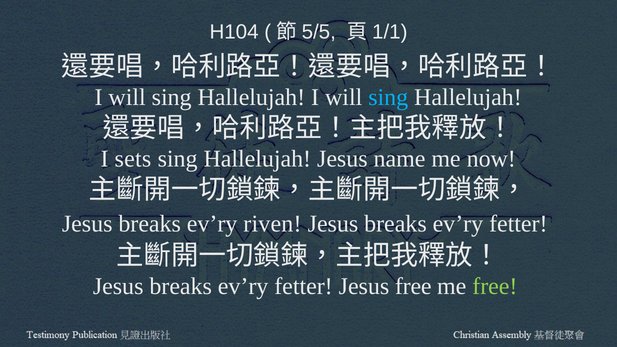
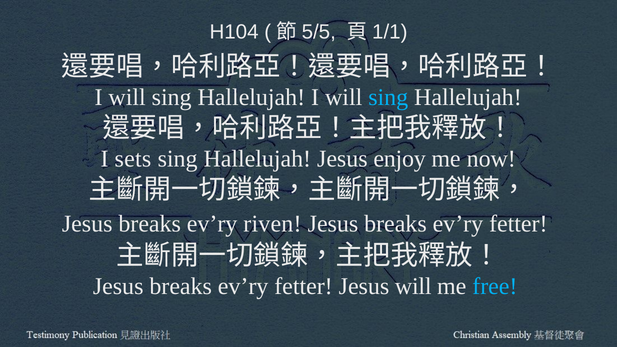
name: name -> enjoy
Jesus free: free -> will
free at (495, 286) colour: light green -> light blue
